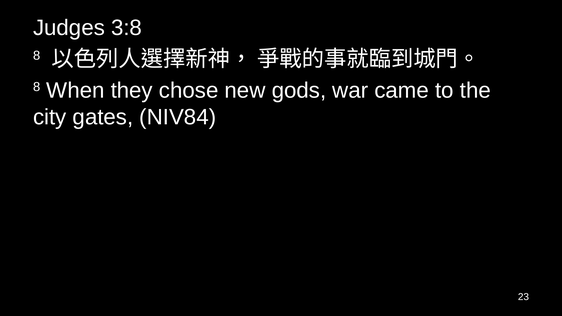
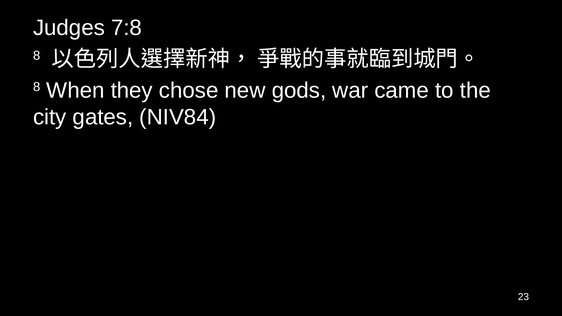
3:8: 3:8 -> 7:8
